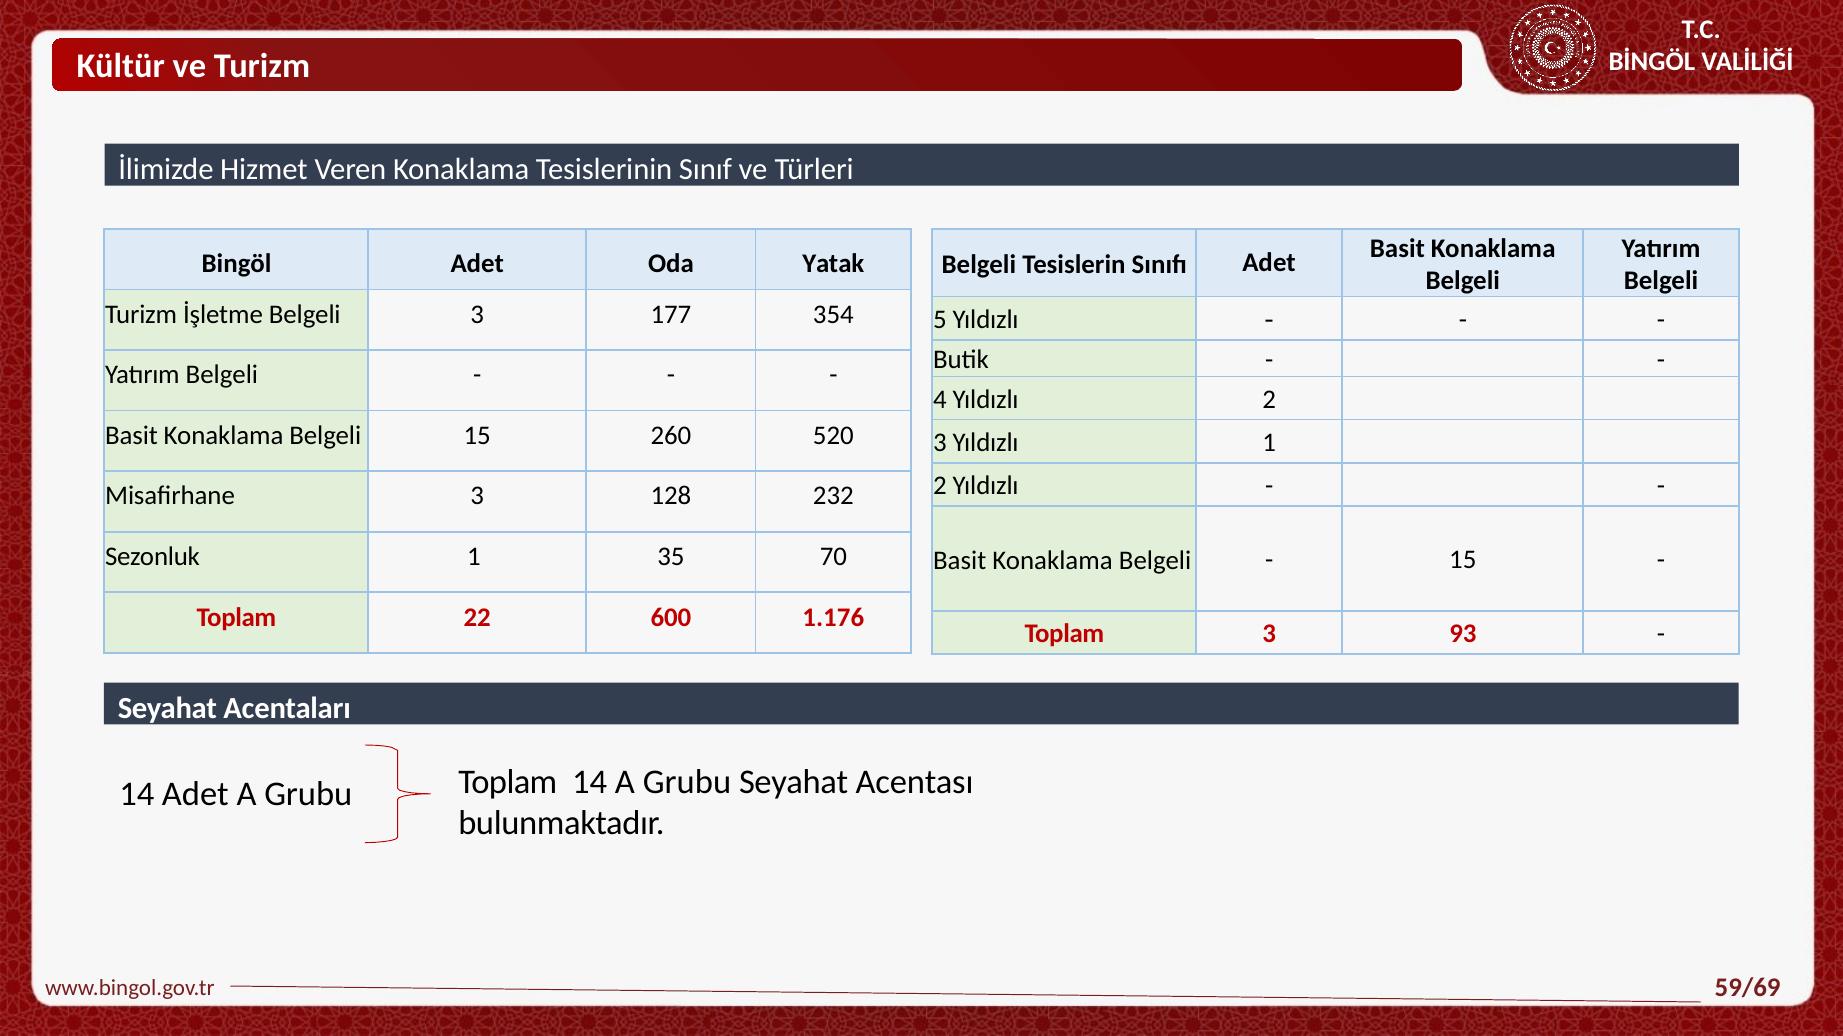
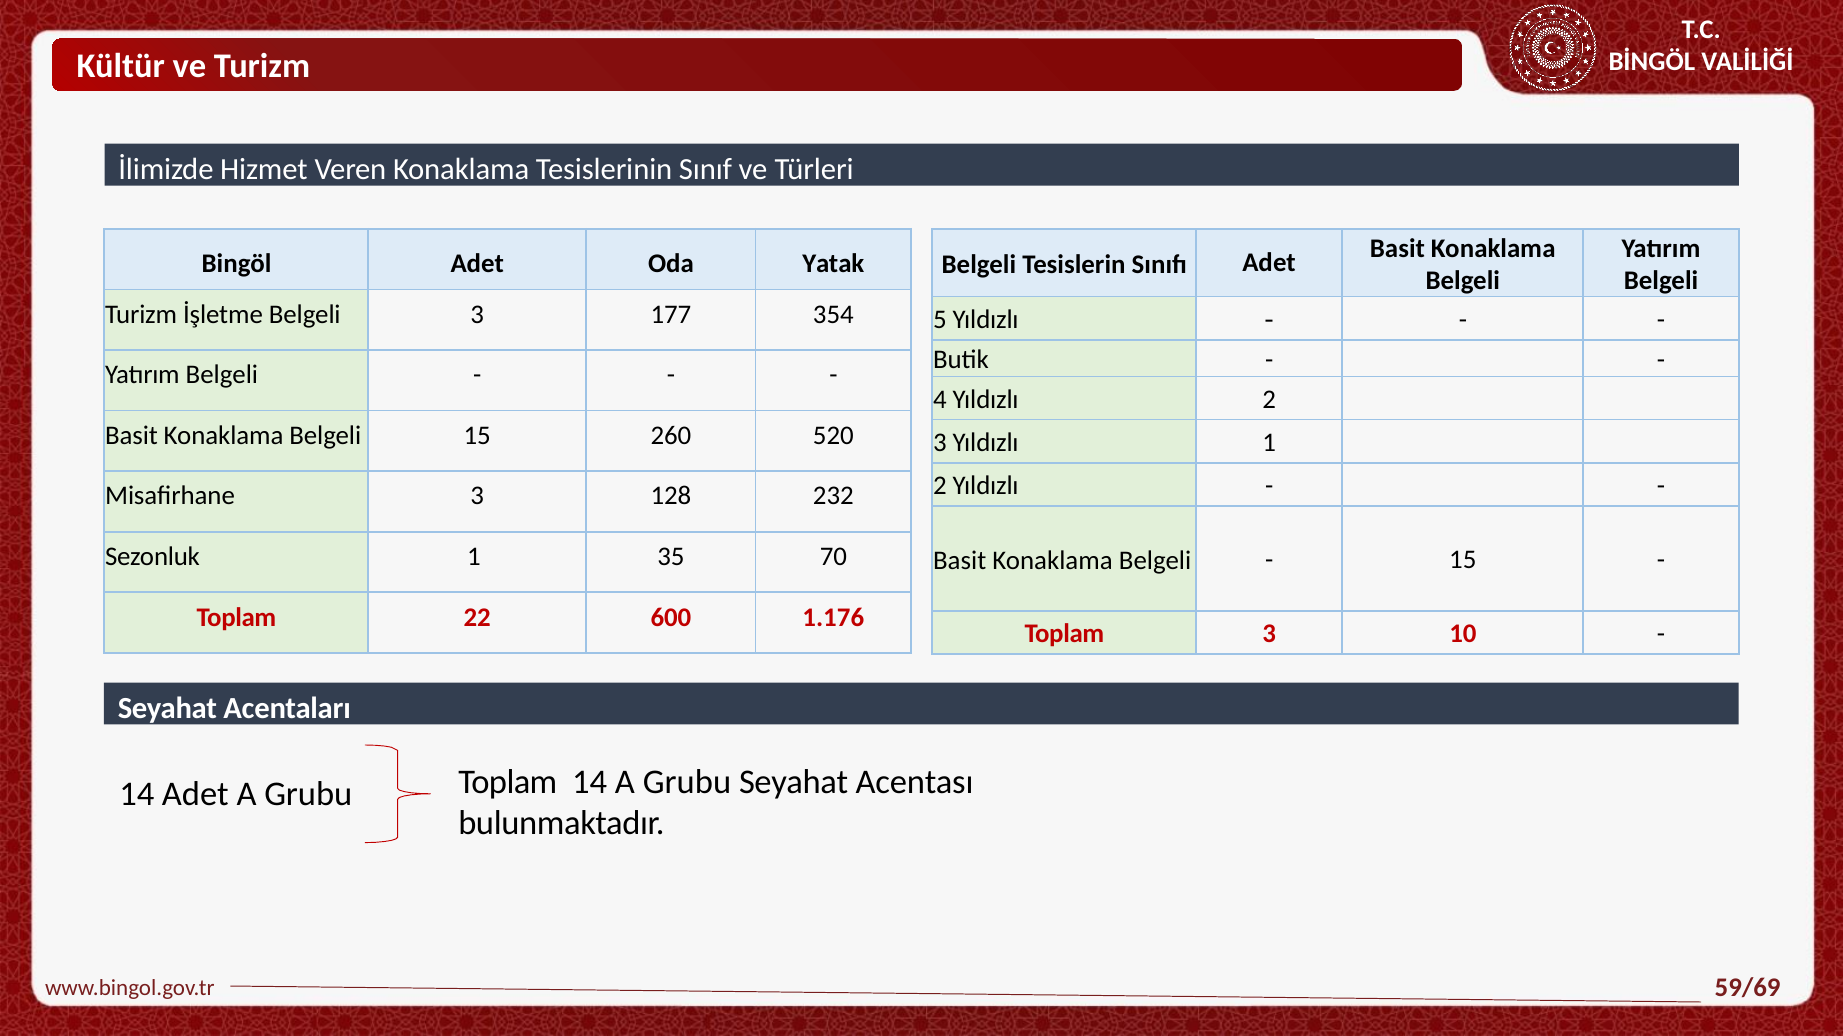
93: 93 -> 10
